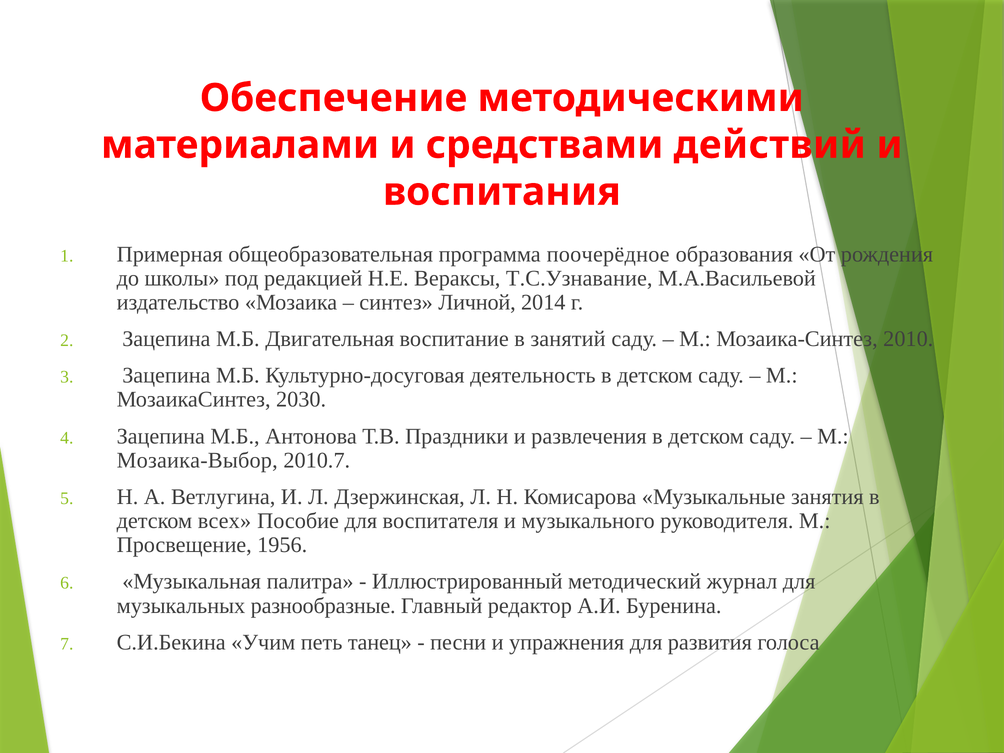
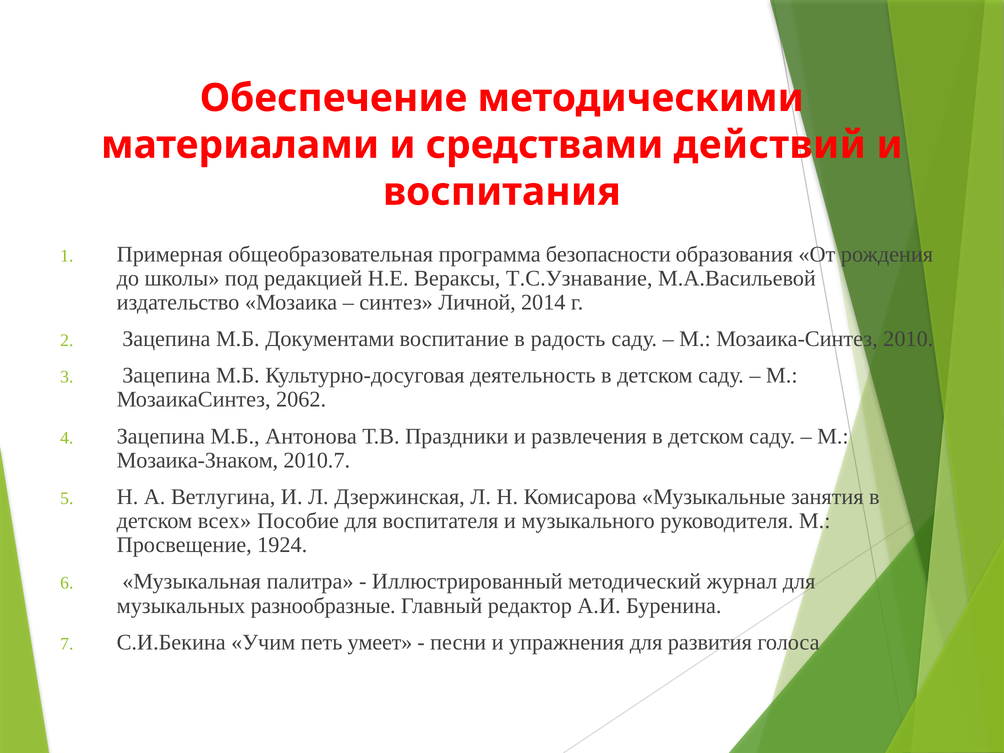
поочерёдное: поочерёдное -> безопасности
Двигательная: Двигательная -> Документами
занятий: занятий -> радость
2030: 2030 -> 2062
Мозаика-Выбор: Мозаика-Выбор -> Мозаика-Знаком
1956: 1956 -> 1924
танец: танец -> умеет
